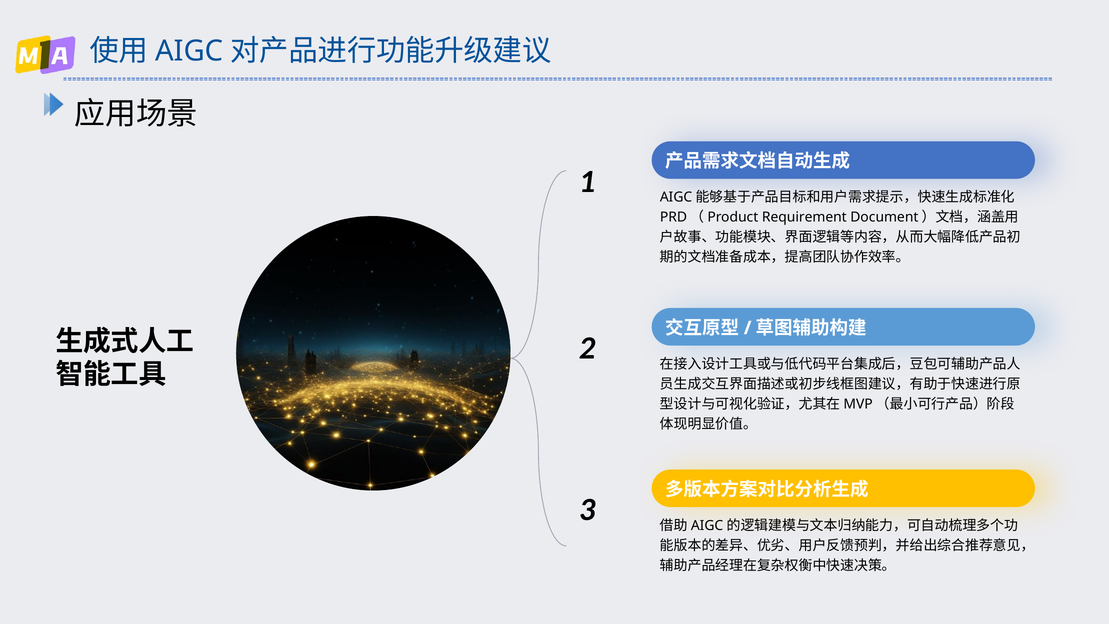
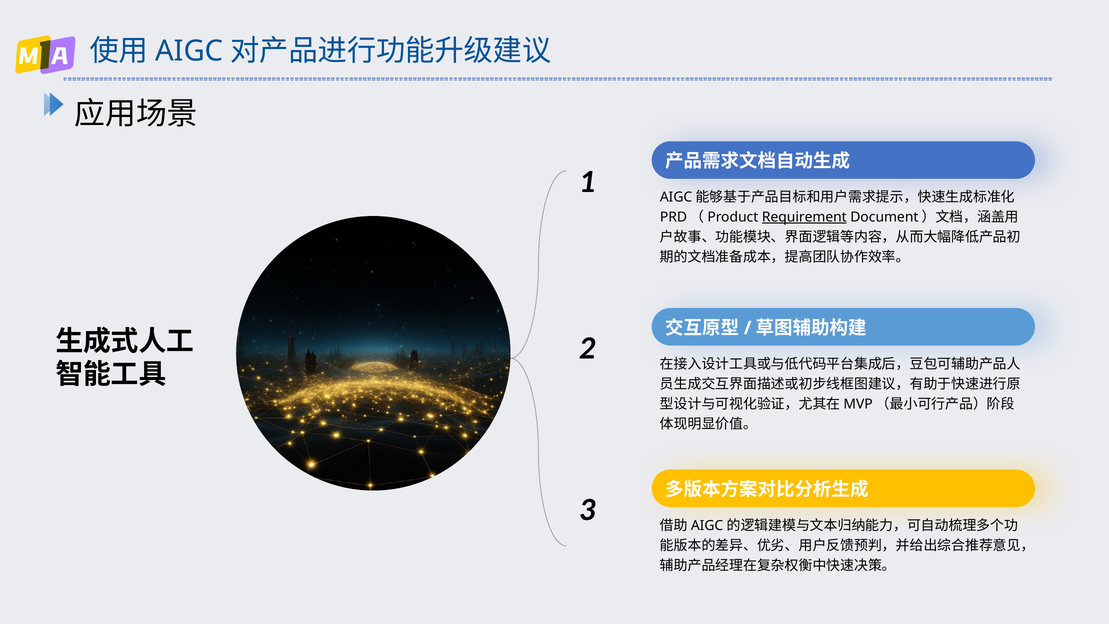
Requirement underline: none -> present
